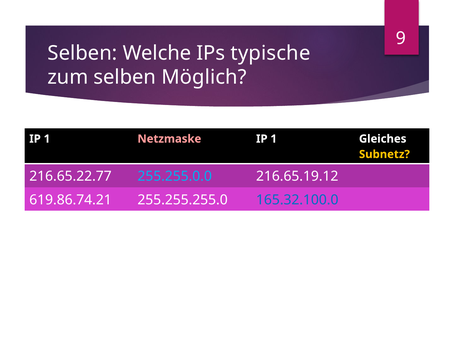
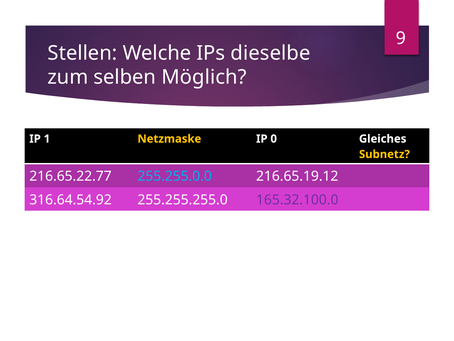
Selben at (82, 53): Selben -> Stellen
typische: typische -> dieselbe
Netzmaske colour: pink -> yellow
1 at (274, 139): 1 -> 0
619.86.74.21: 619.86.74.21 -> 316.64.54.92
165.32.100.0 colour: blue -> purple
